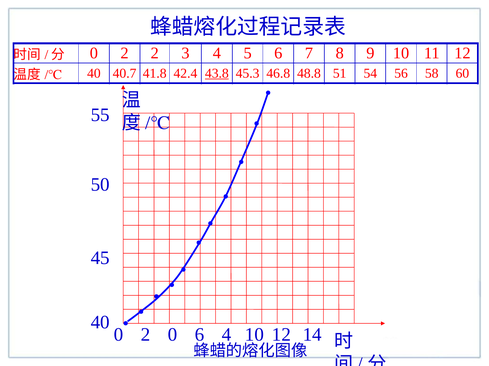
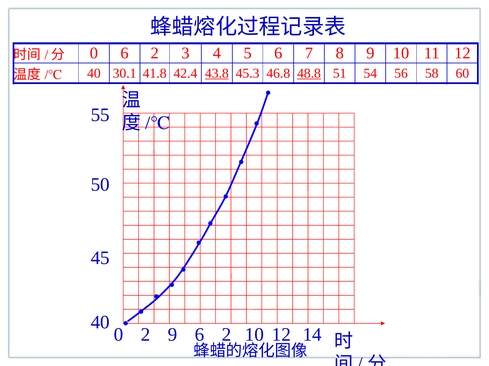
2 at (125, 53): 2 -> 6
40.7: 40.7 -> 30.1
48.8 underline: none -> present
2 0: 0 -> 9
4 at (227, 335): 4 -> 2
